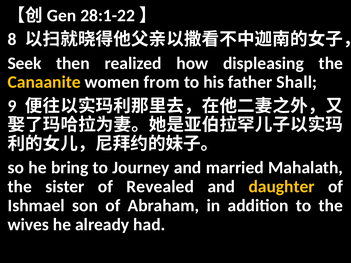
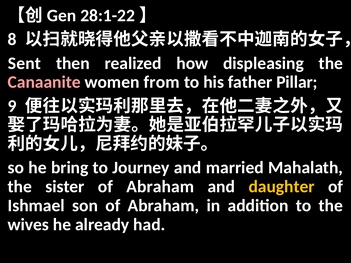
Seek: Seek -> Sent
Canaanite colour: yellow -> pink
Shall: Shall -> Pillar
sister of Revealed: Revealed -> Abraham
